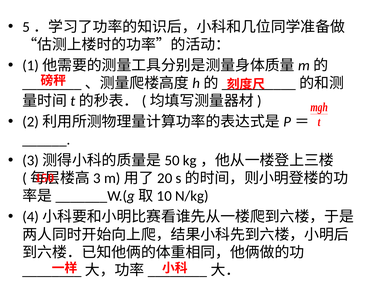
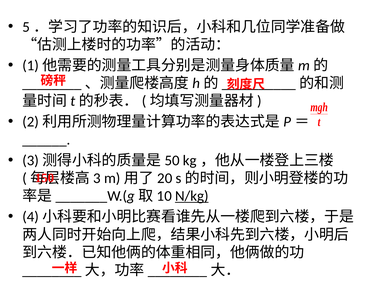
N/kg underline: none -> present
